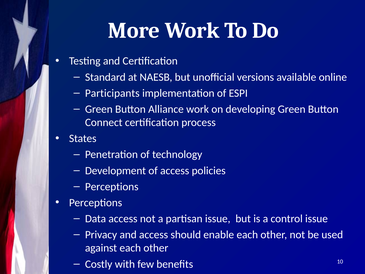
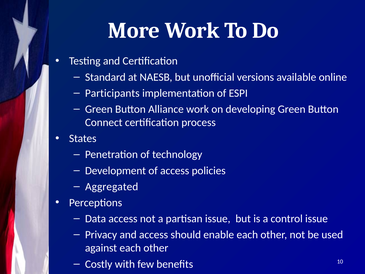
Perceptions at (112, 186): Perceptions -> Aggregated
